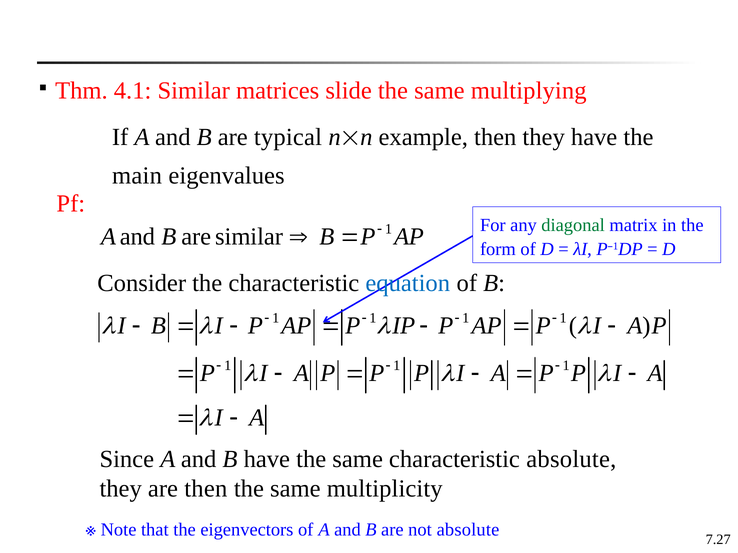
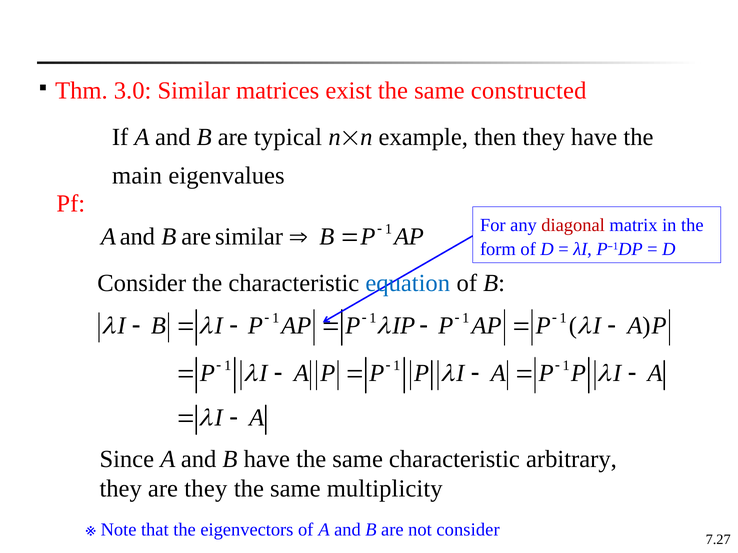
4.1: 4.1 -> 3.0
slide: slide -> exist
multiplying: multiplying -> constructed
diagonal colour: green -> red
characteristic absolute: absolute -> arbitrary
are then: then -> they
not absolute: absolute -> consider
